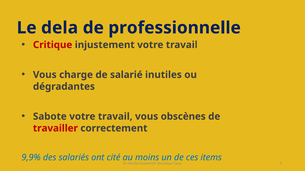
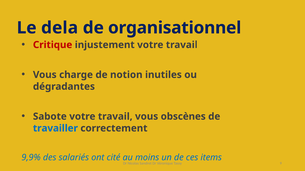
professionnelle: professionnelle -> organisationnel
salarié: salarié -> notion
travailler colour: red -> blue
